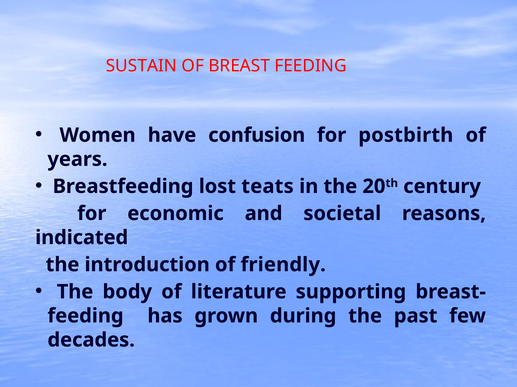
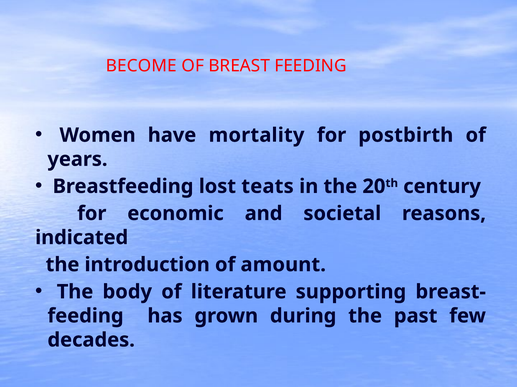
SUSTAIN: SUSTAIN -> BECOME
confusion: confusion -> mortality
friendly: friendly -> amount
